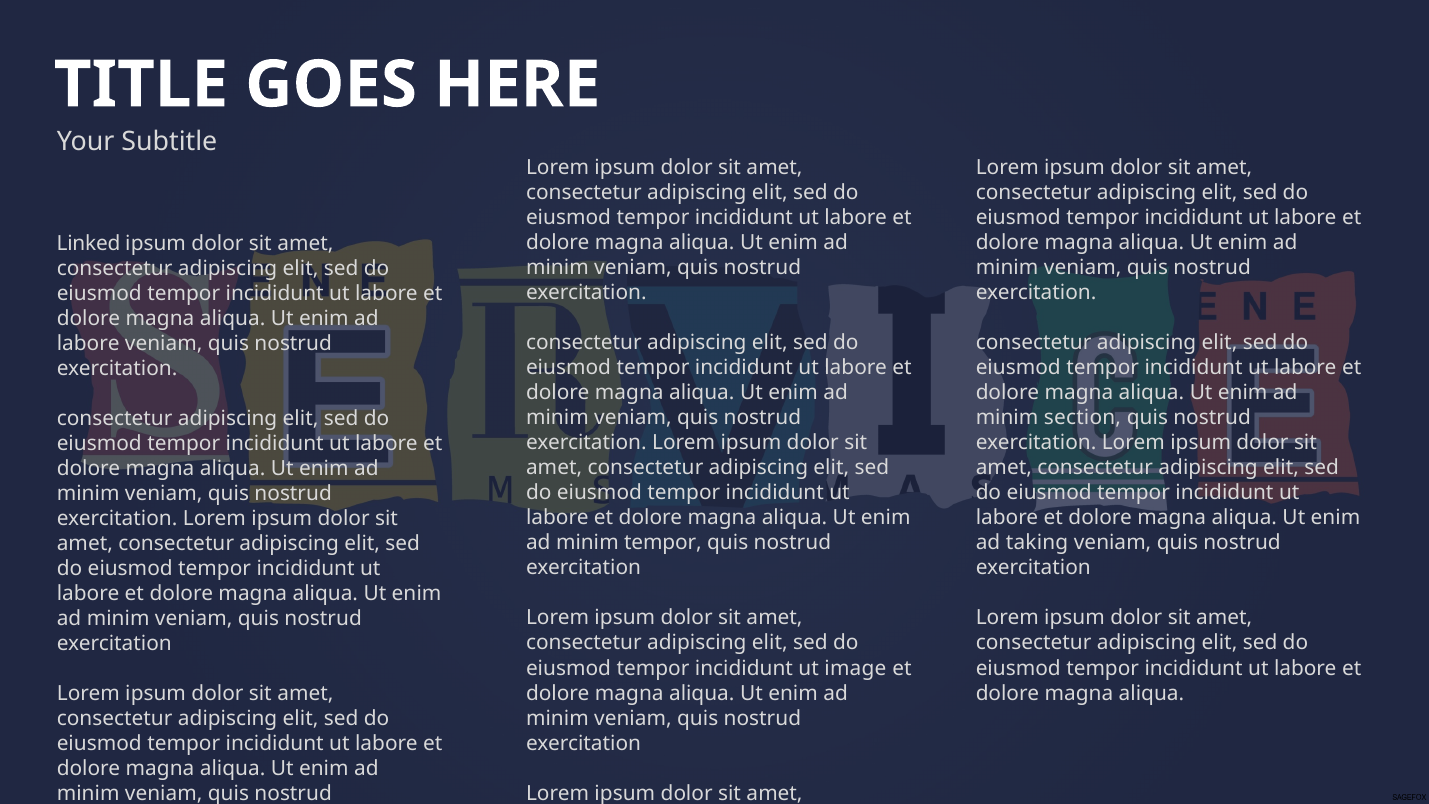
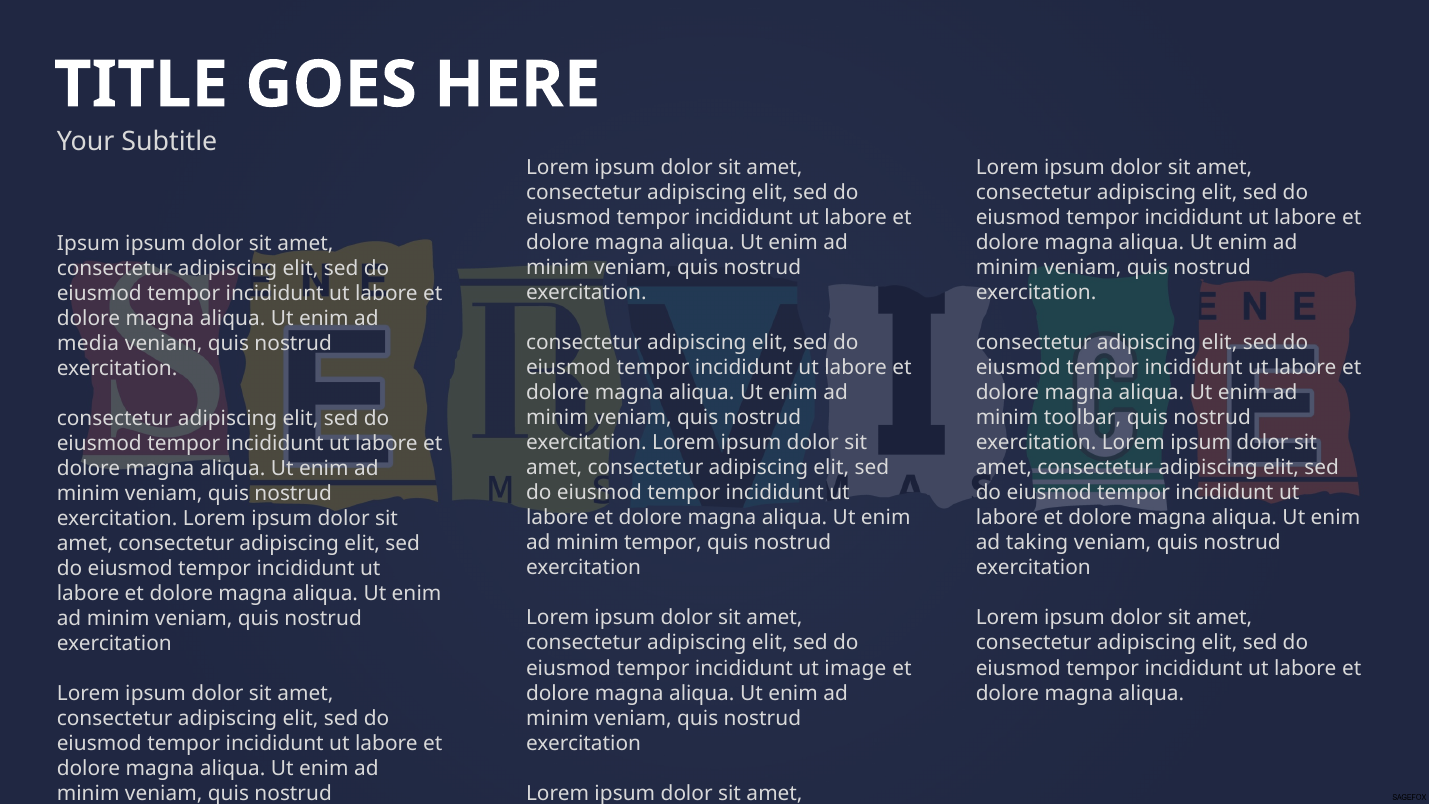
Linked at (88, 243): Linked -> Ipsum
labore at (88, 343): labore -> media
section: section -> toolbar
